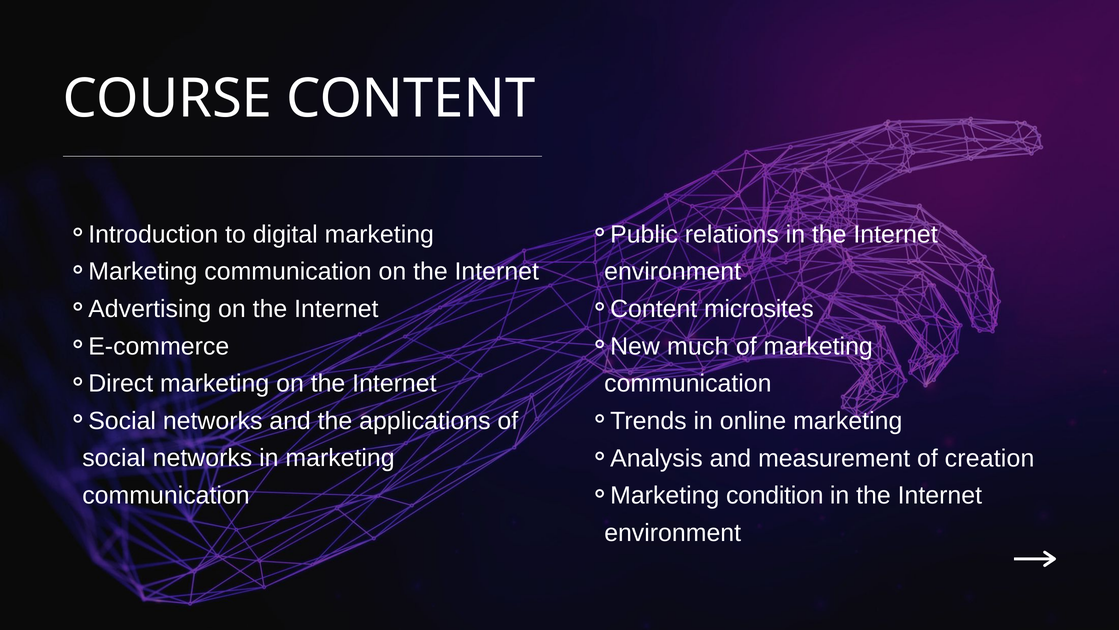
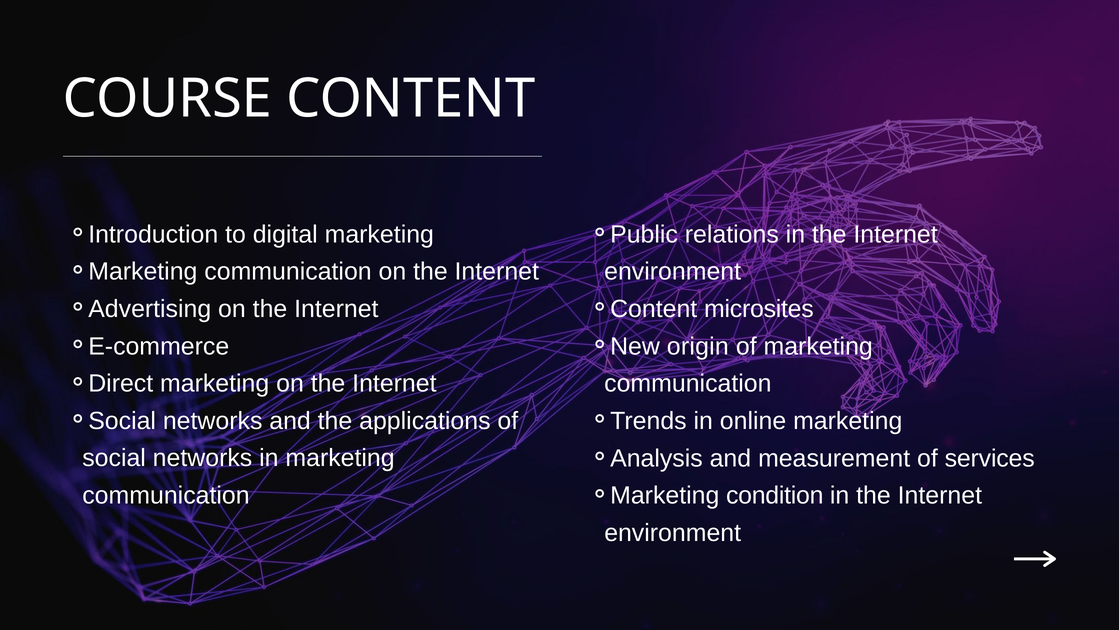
much: much -> origin
creation: creation -> services
